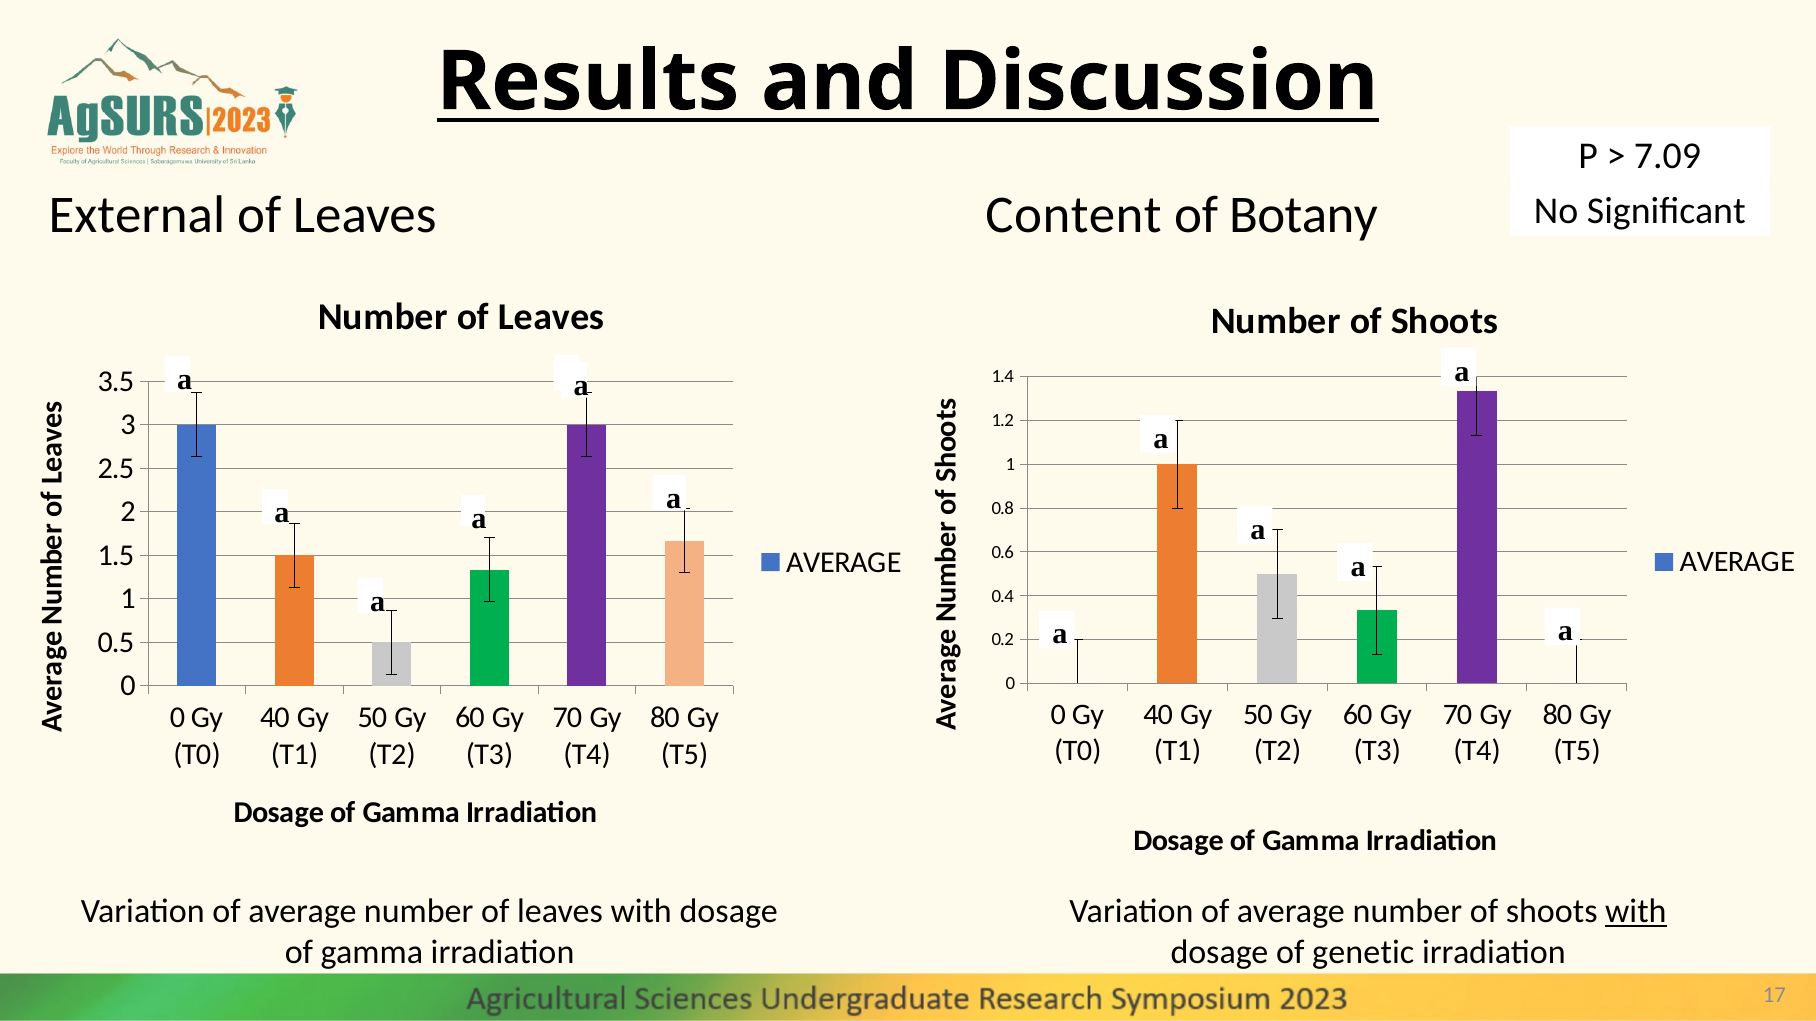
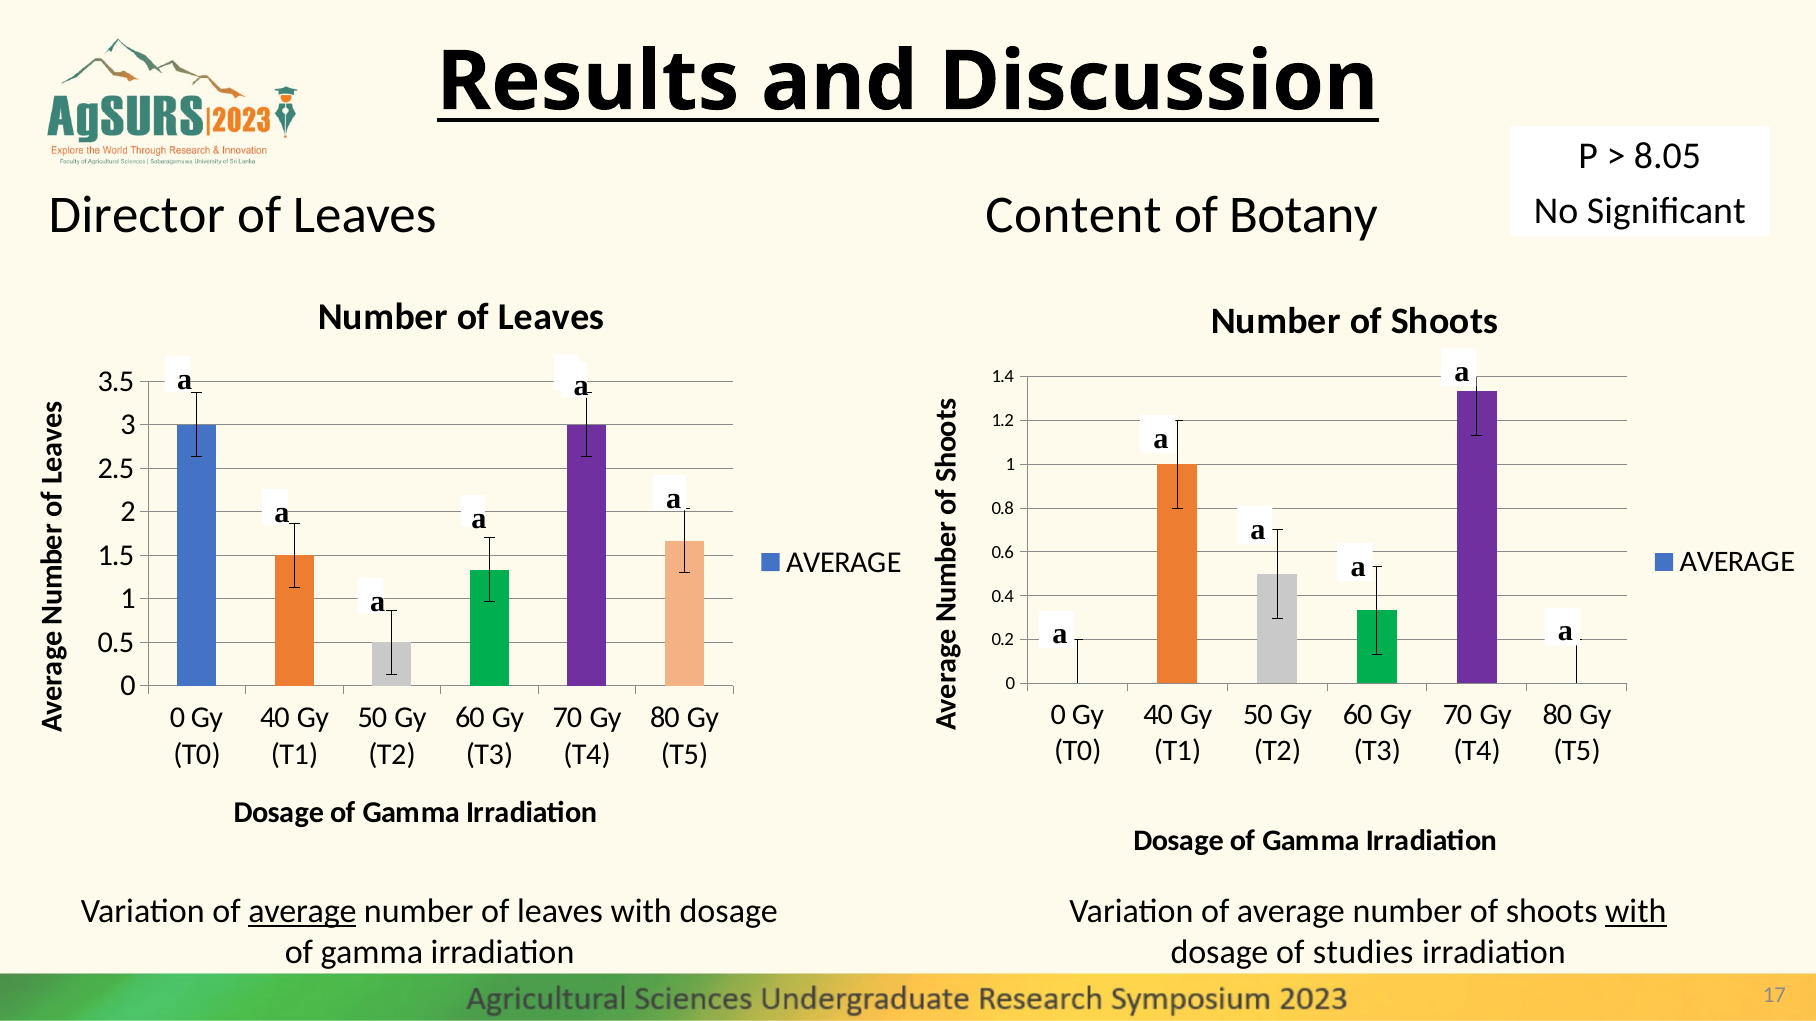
7.09: 7.09 -> 8.05
External: External -> Director
average at (302, 912) underline: none -> present
genetic: genetic -> studies
